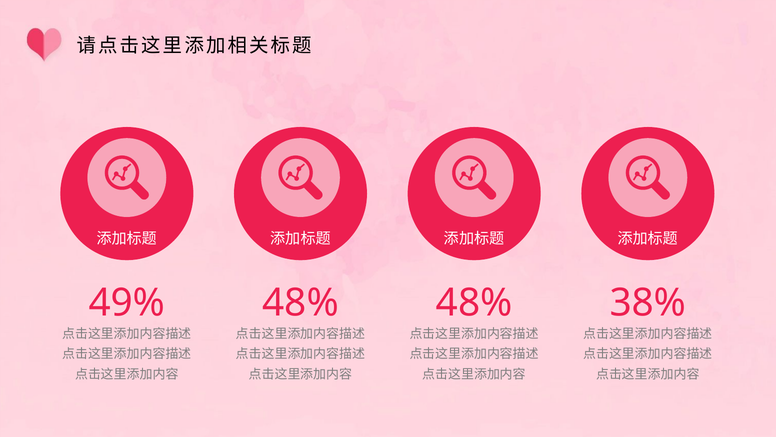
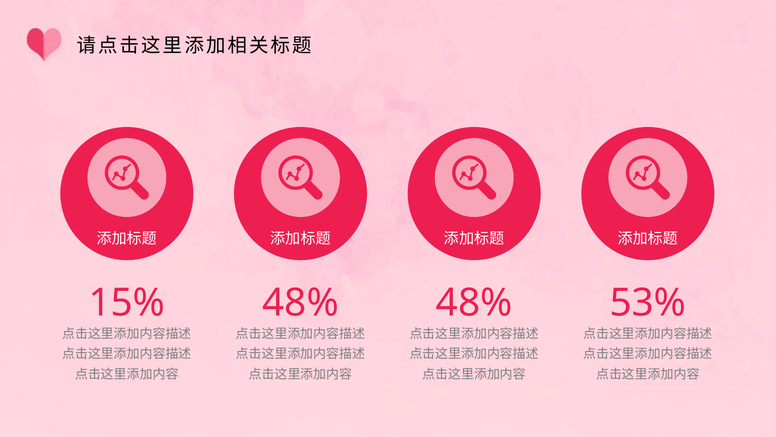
49%: 49% -> 15%
38%: 38% -> 53%
